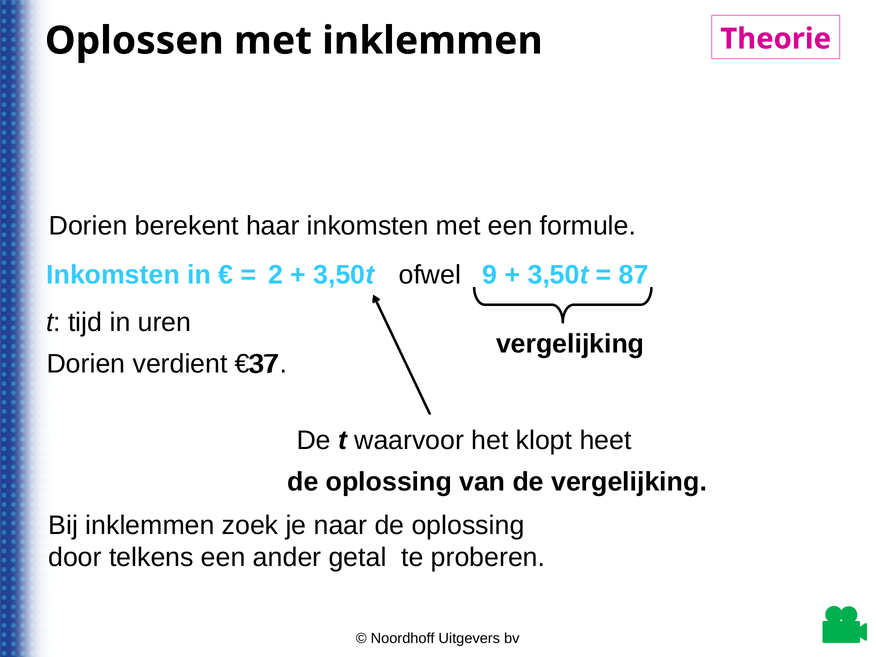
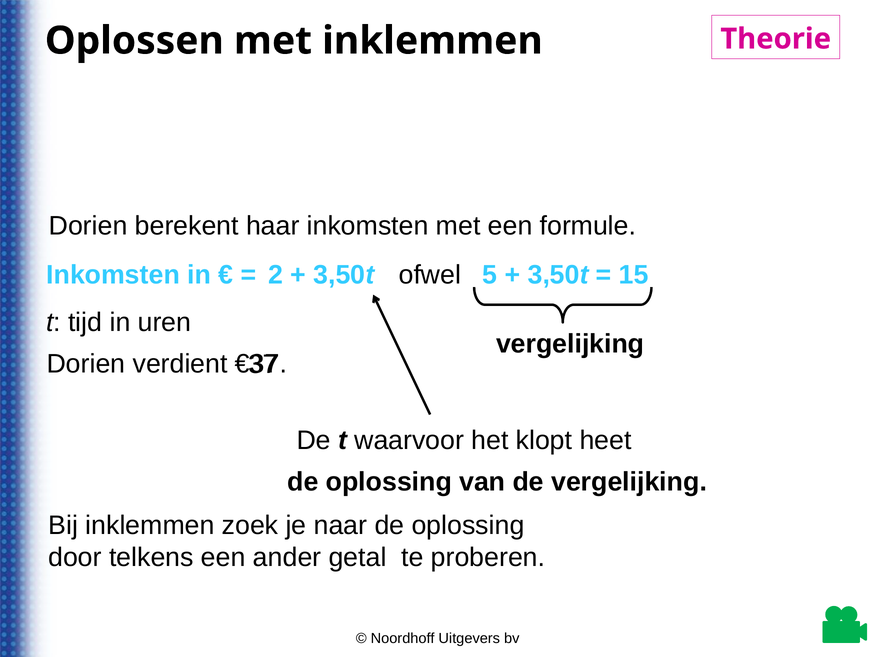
9: 9 -> 5
87: 87 -> 15
